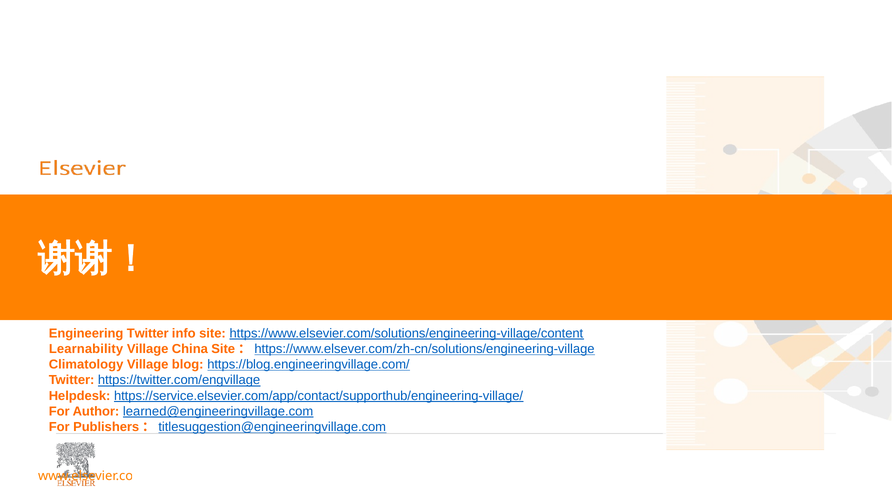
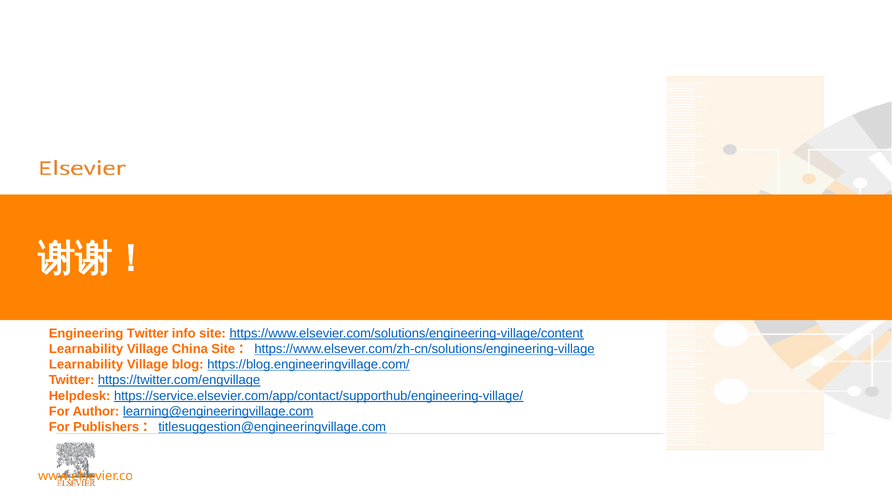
Climatology at (86, 364): Climatology -> Learnability
learned@engineeringvillage.com: learned@engineeringvillage.com -> learning@engineeringvillage.com
